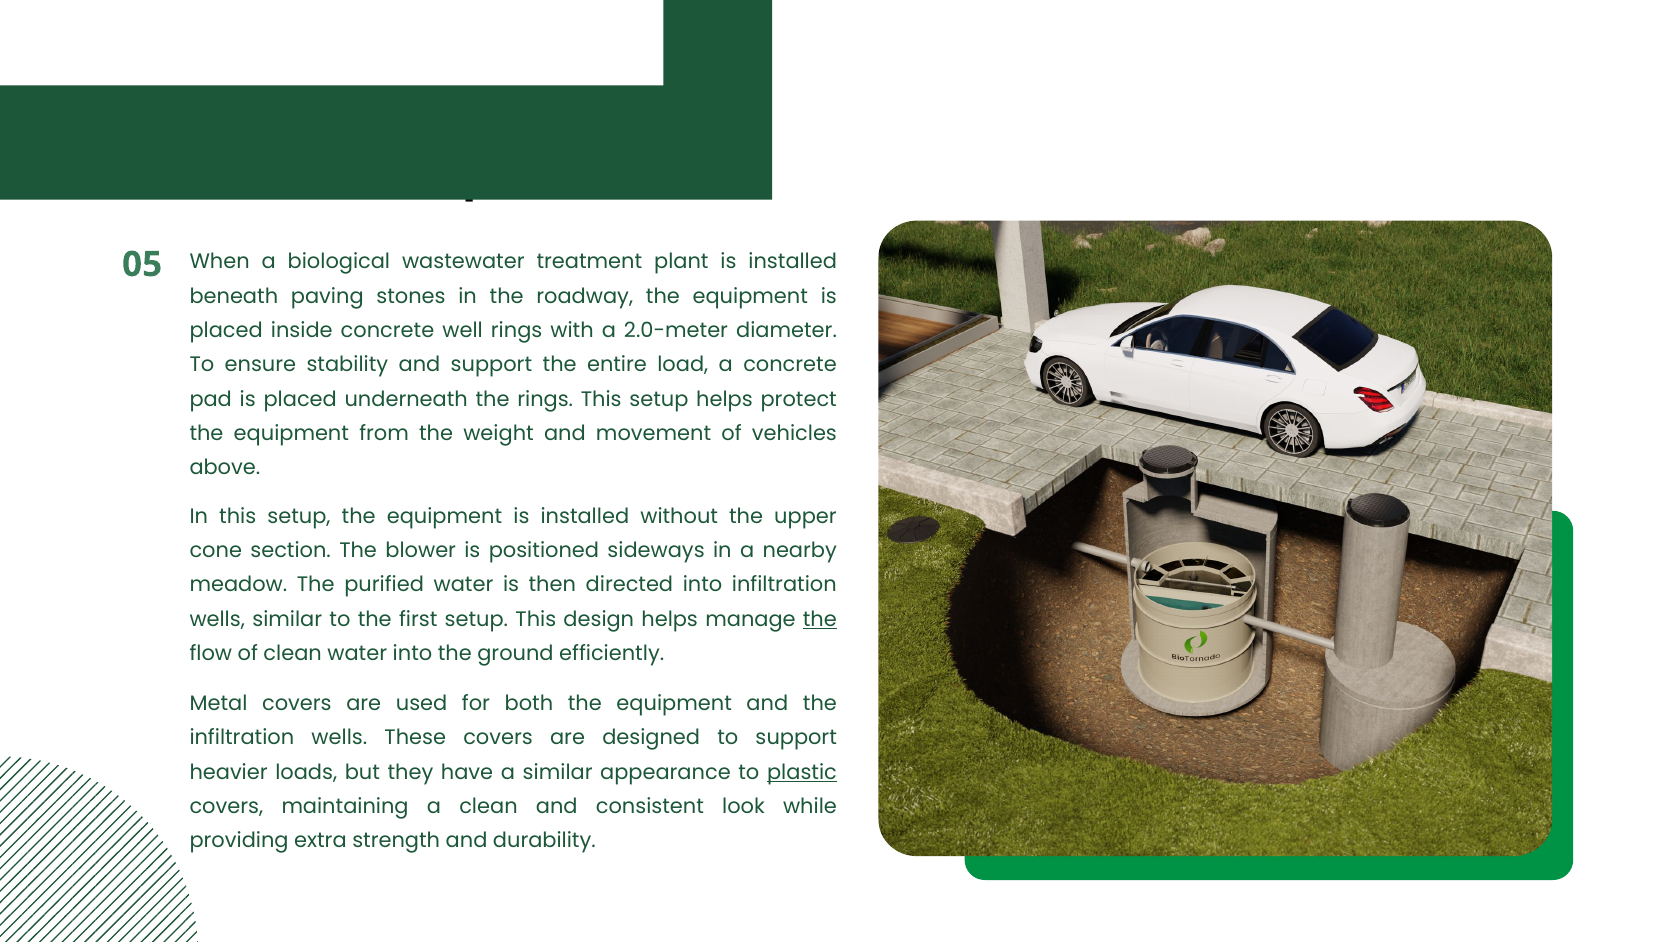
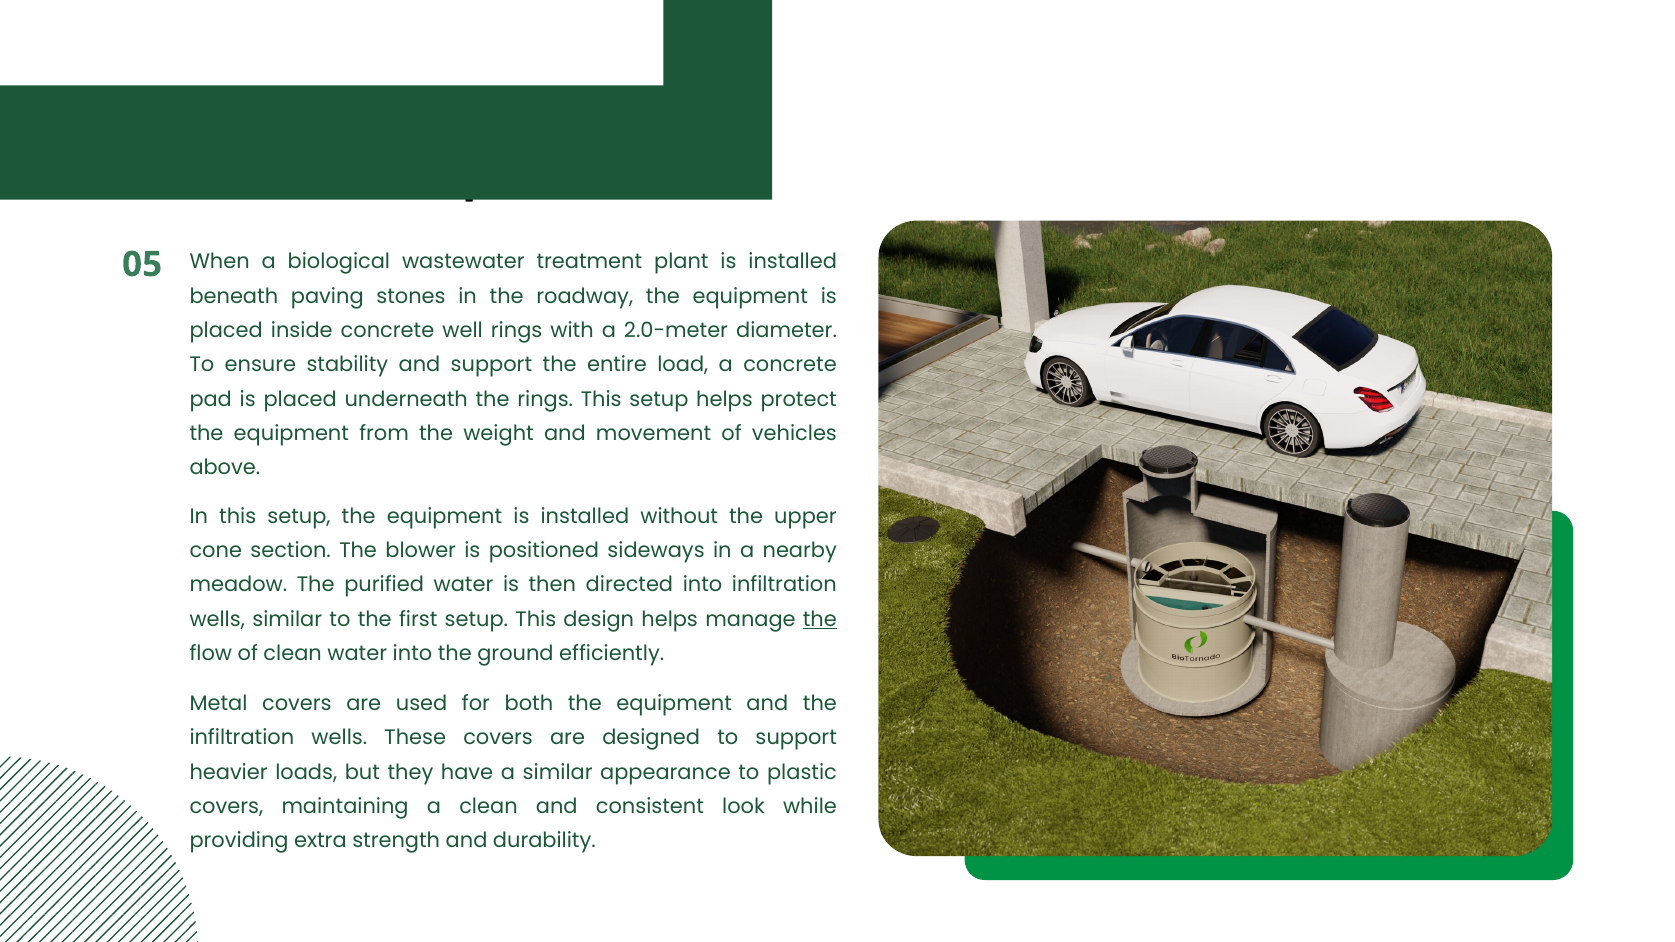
plastic underline: present -> none
